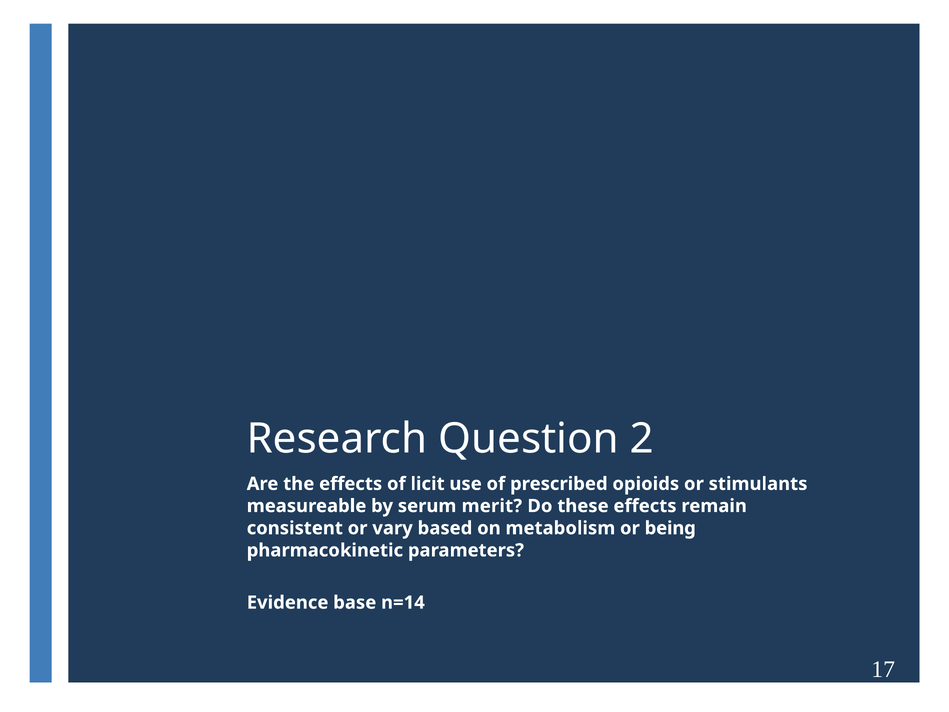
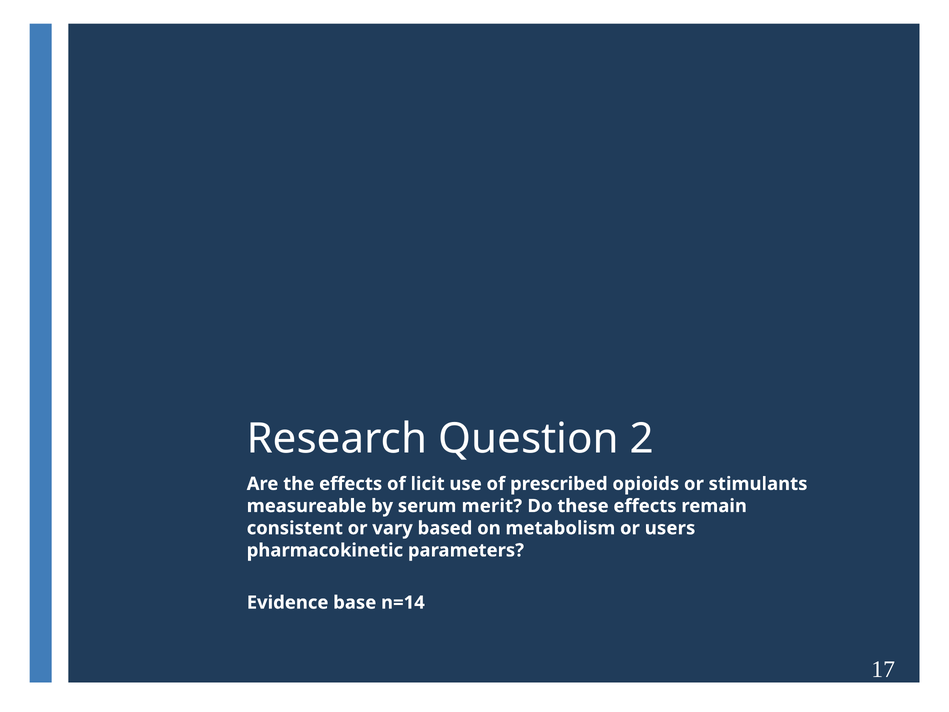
being: being -> users
